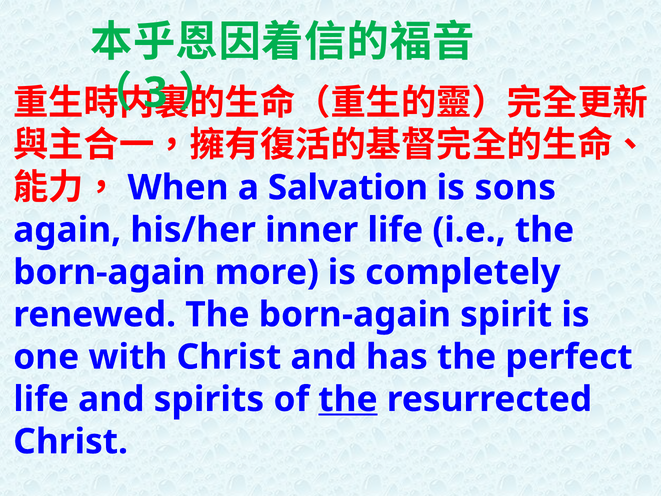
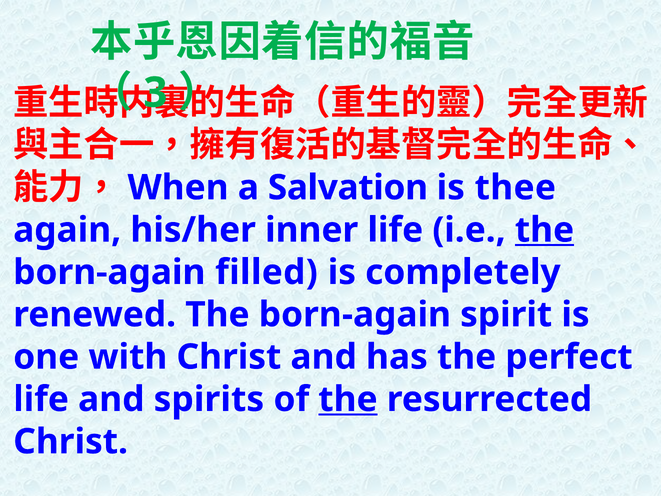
sons: sons -> thee
the at (544, 230) underline: none -> present
more: more -> filled
